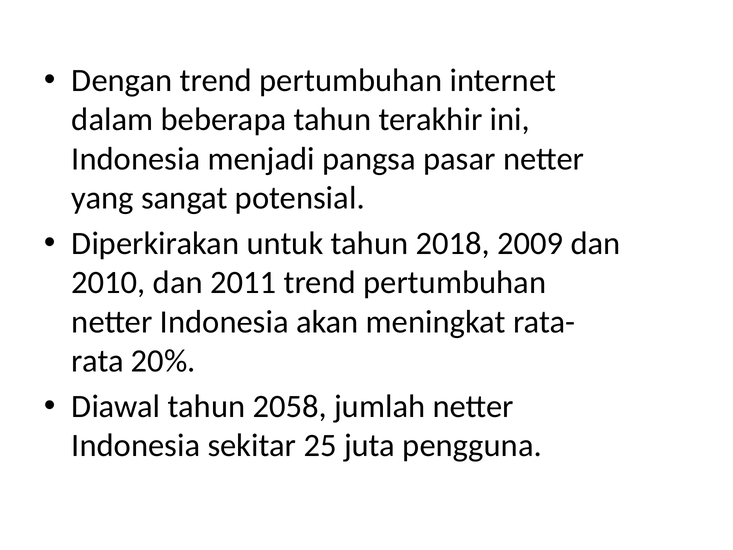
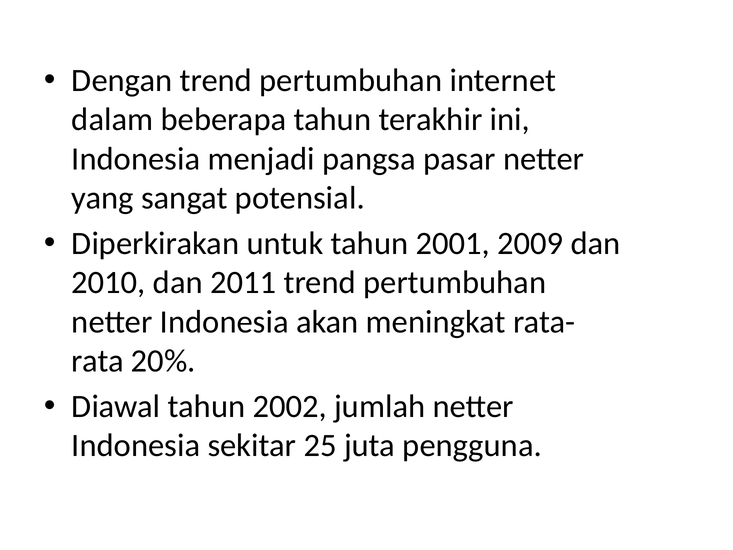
2018: 2018 -> 2001
2058: 2058 -> 2002
